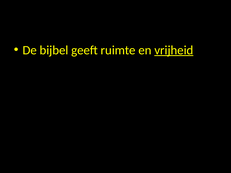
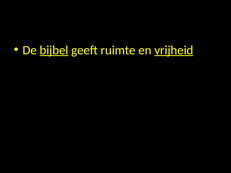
bijbel underline: none -> present
